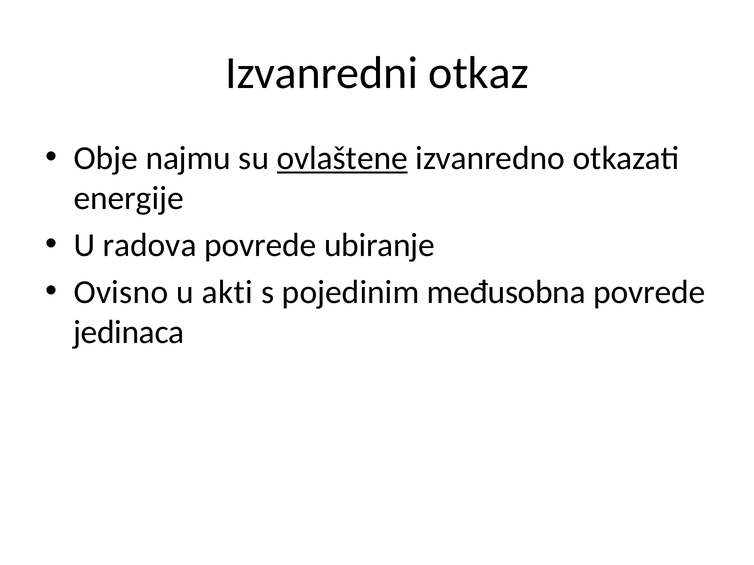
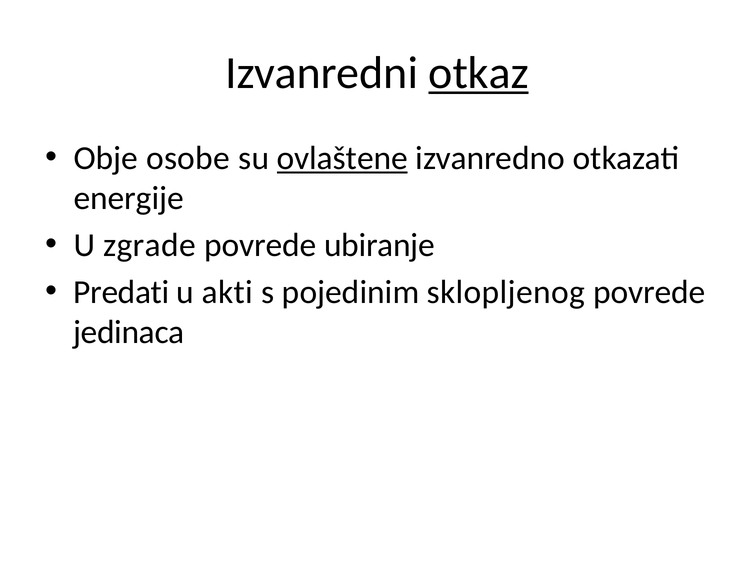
otkaz underline: none -> present
najmu: najmu -> osobe
radova: radova -> zgrade
Ovisno: Ovisno -> Predati
međusobna: međusobna -> sklopljenog
